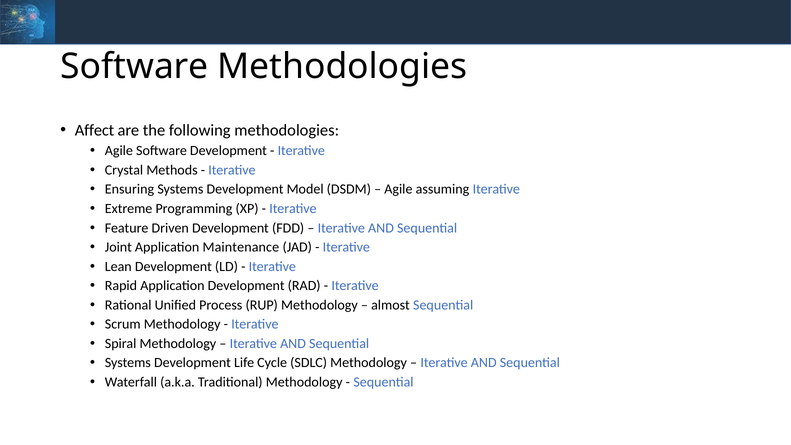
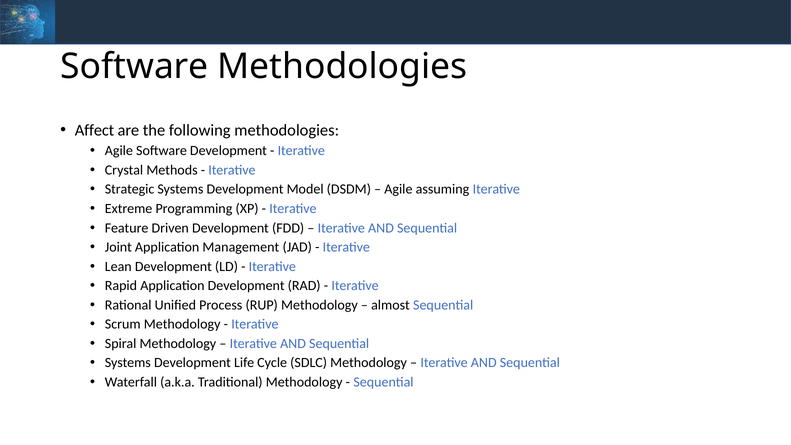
Ensuring: Ensuring -> Strategic
Maintenance: Maintenance -> Management
